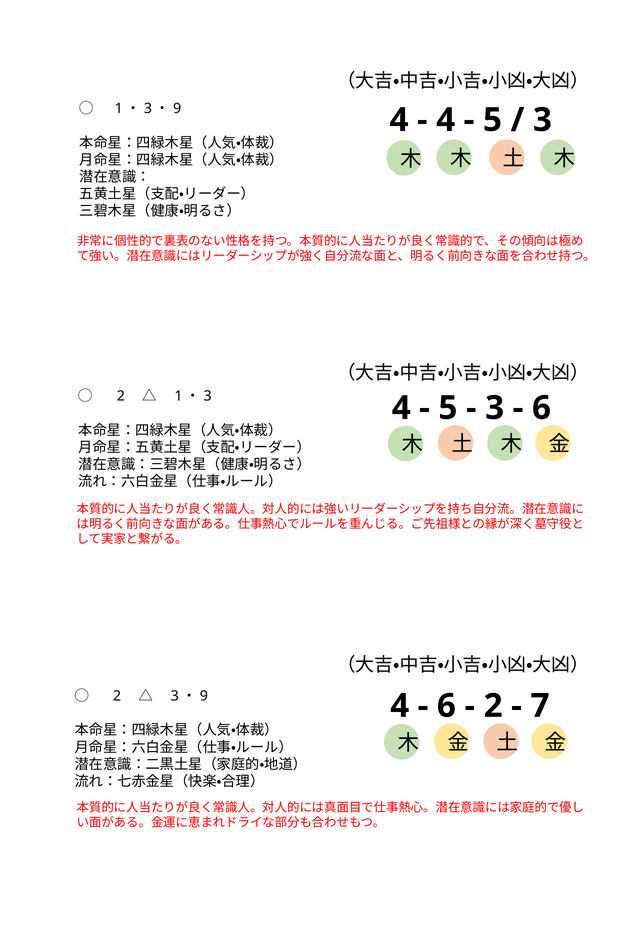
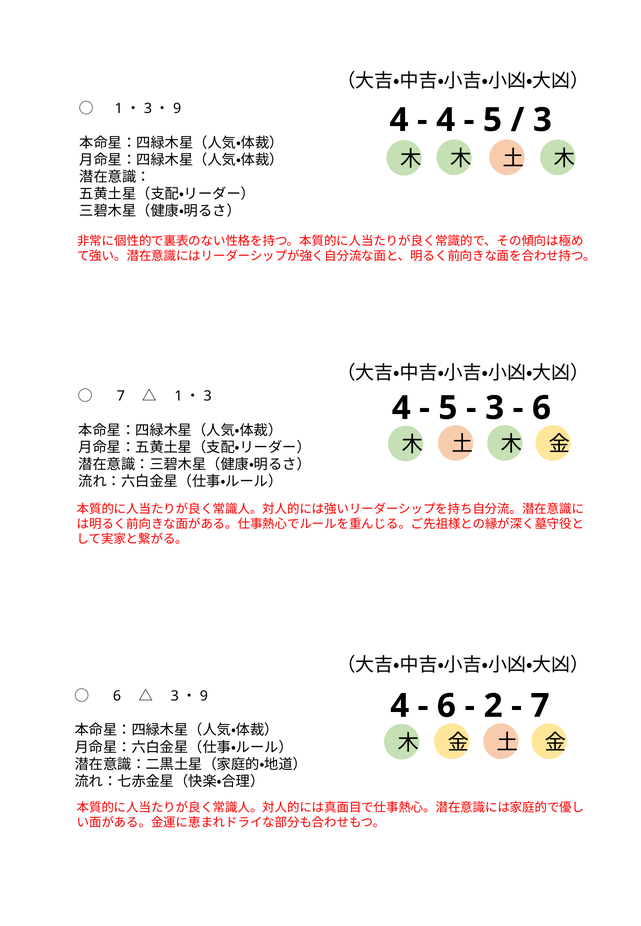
2 at (121, 396): 2 -> 7
2 at (117, 696): 2 -> 6
